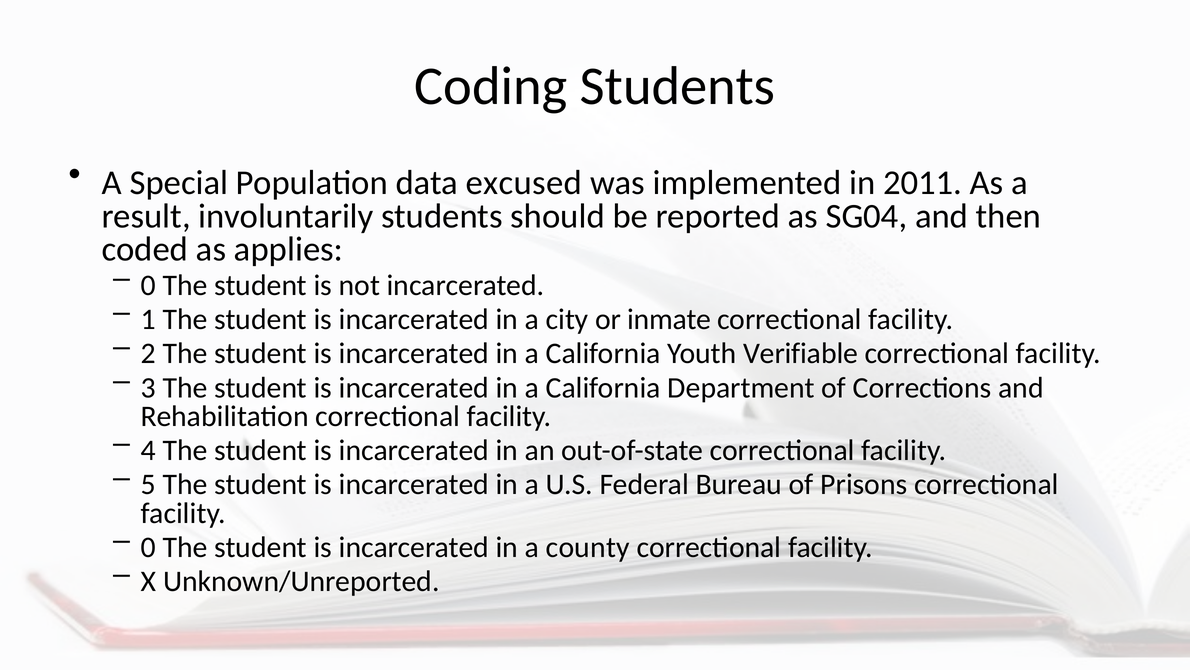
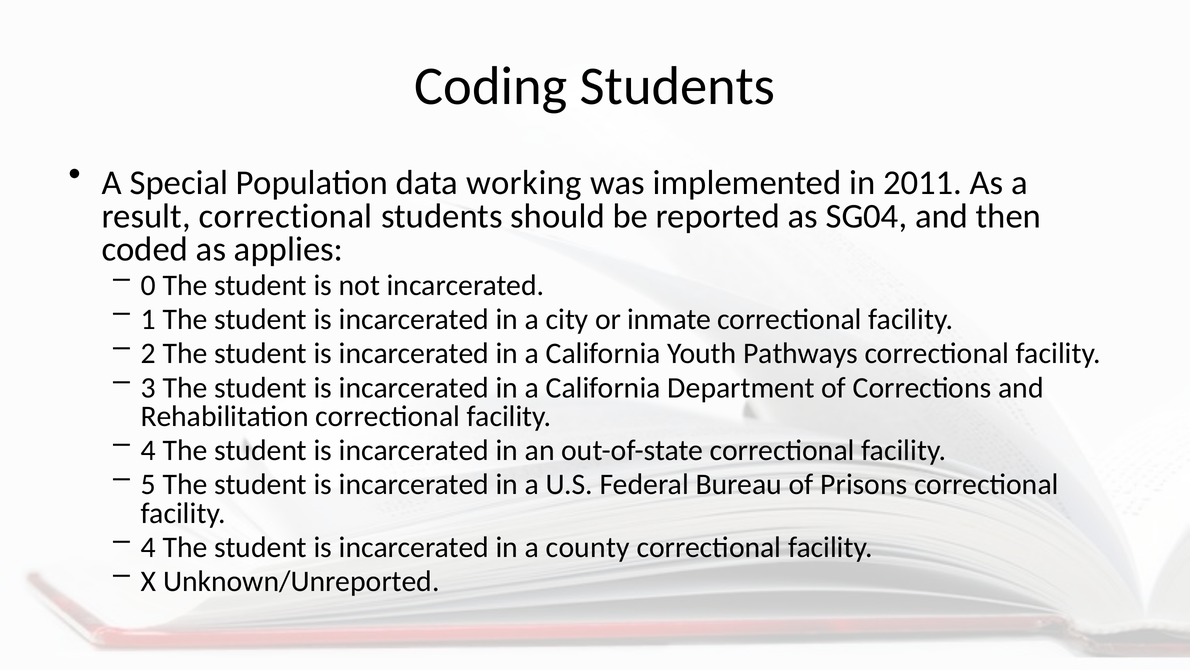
excused: excused -> working
result involuntarily: involuntarily -> correctional
Verifiable: Verifiable -> Pathways
0 at (148, 547): 0 -> 4
